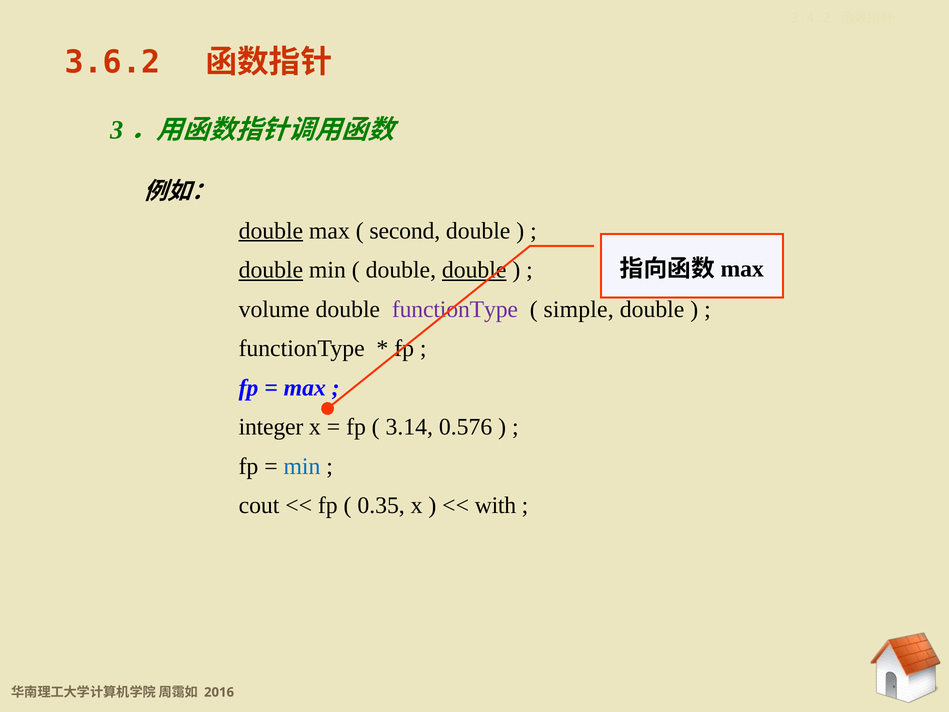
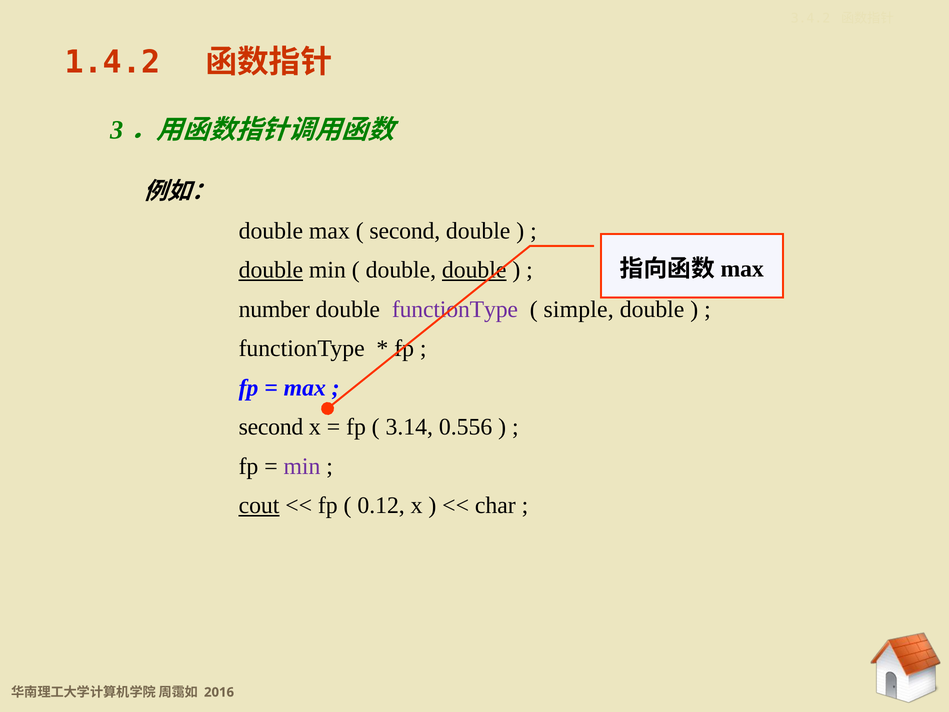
3.6.2: 3.6.2 -> 1.4.2
double at (271, 231) underline: present -> none
volume: volume -> number
integer at (271, 427): integer -> second
0.576: 0.576 -> 0.556
min at (302, 466) colour: blue -> purple
cout underline: none -> present
0.35: 0.35 -> 0.12
with: with -> char
